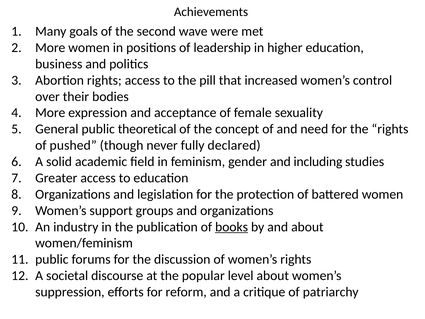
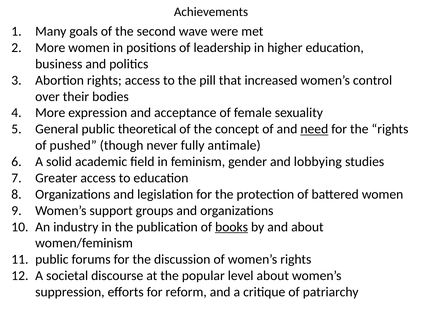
need underline: none -> present
declared: declared -> antimale
including: including -> lobbying
